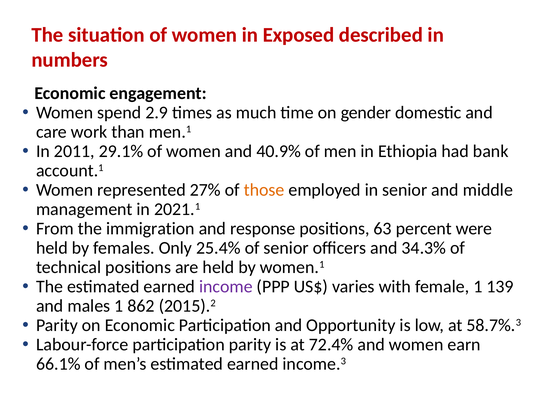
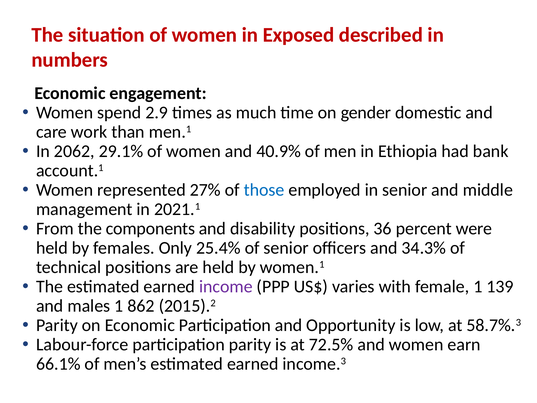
2011: 2011 -> 2062
those colour: orange -> blue
immigration: immigration -> components
response: response -> disability
63: 63 -> 36
72.4%: 72.4% -> 72.5%
